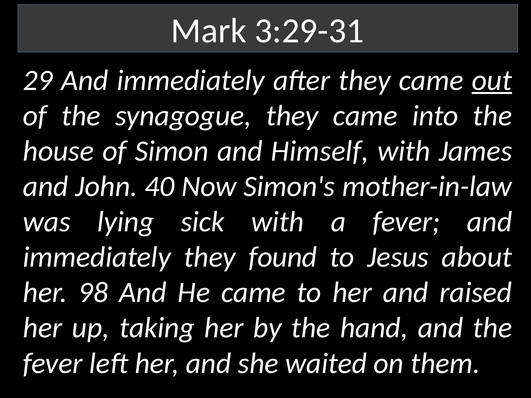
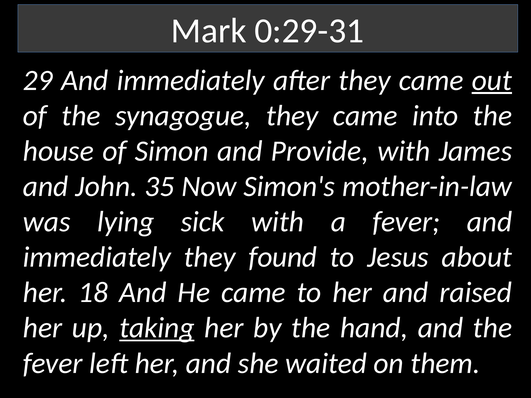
3:29-31: 3:29-31 -> 0:29-31
Himself: Himself -> Provide
40: 40 -> 35
98: 98 -> 18
taking underline: none -> present
